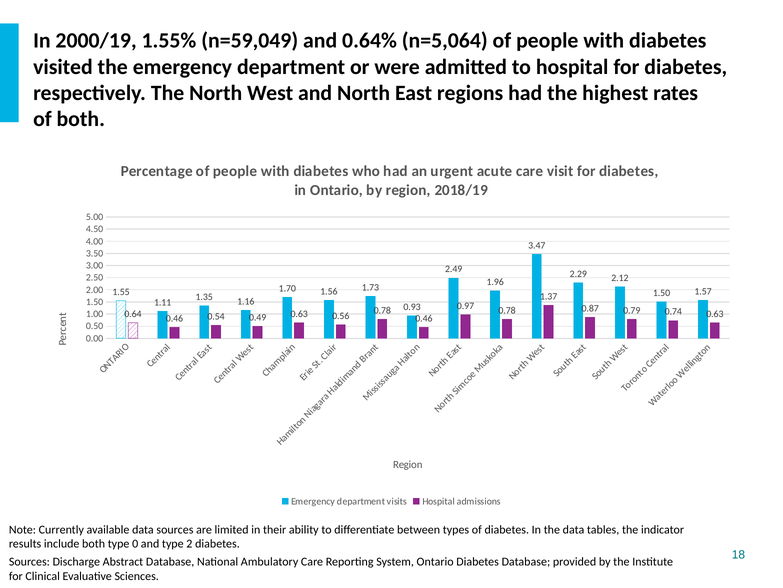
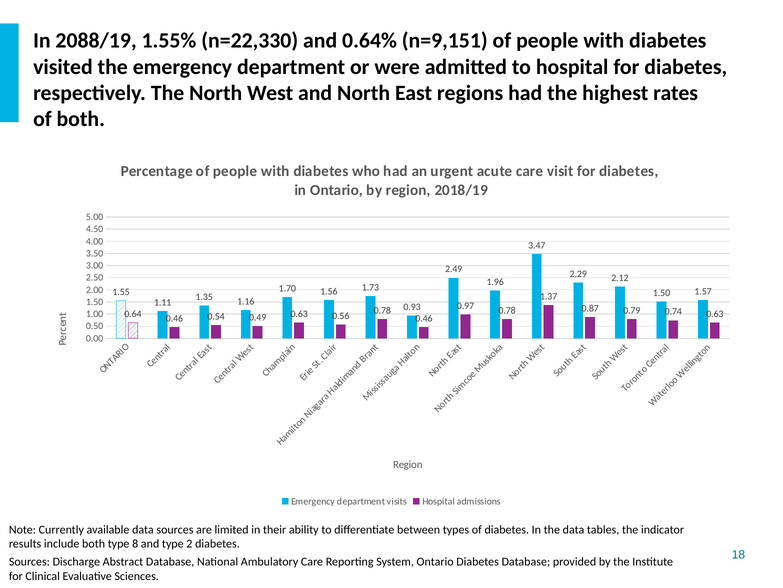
2000/19: 2000/19 -> 2088/19
n=59,049: n=59,049 -> n=22,330
n=5,064: n=5,064 -> n=9,151
0: 0 -> 8
